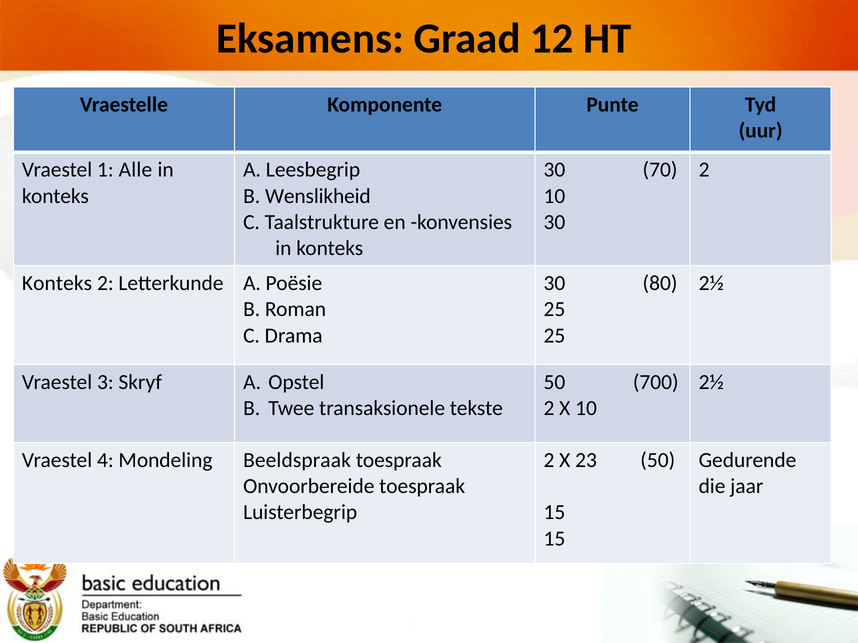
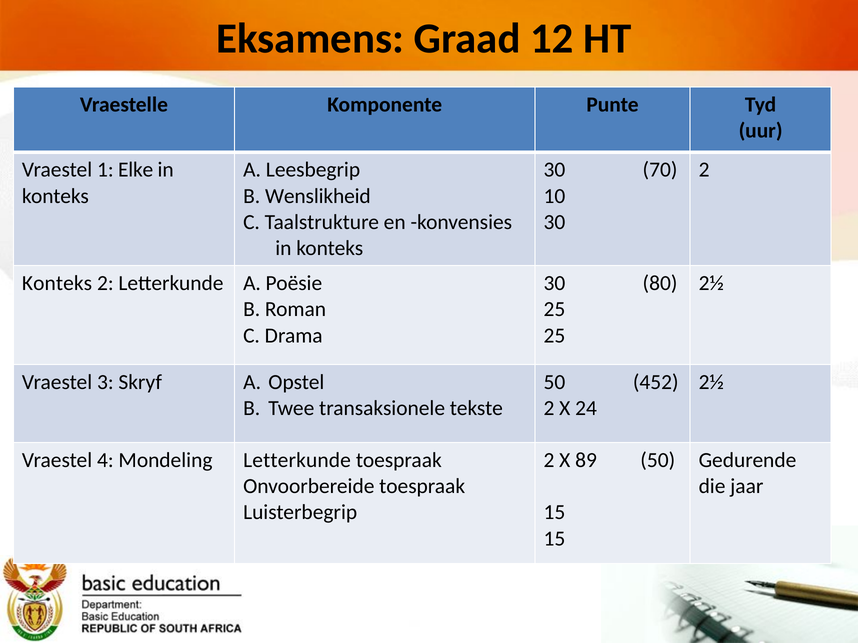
Alle: Alle -> Elke
700: 700 -> 452
X 10: 10 -> 24
Mondeling Beeldspraak: Beeldspraak -> Letterkunde
23: 23 -> 89
